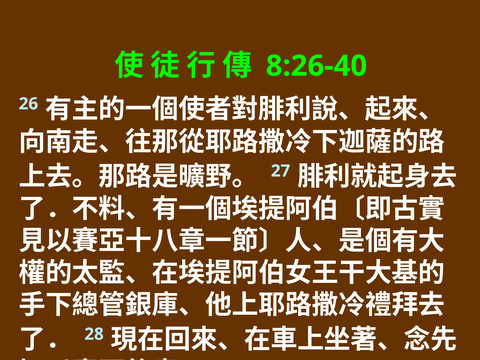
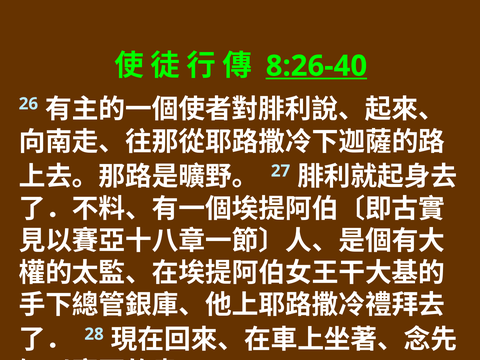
8:26-40 underline: none -> present
